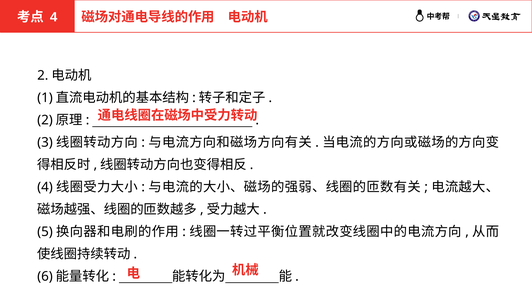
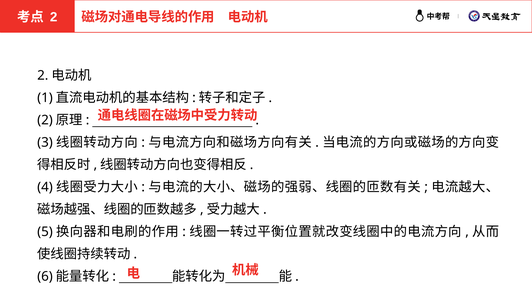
4 at (54, 17): 4 -> 2
